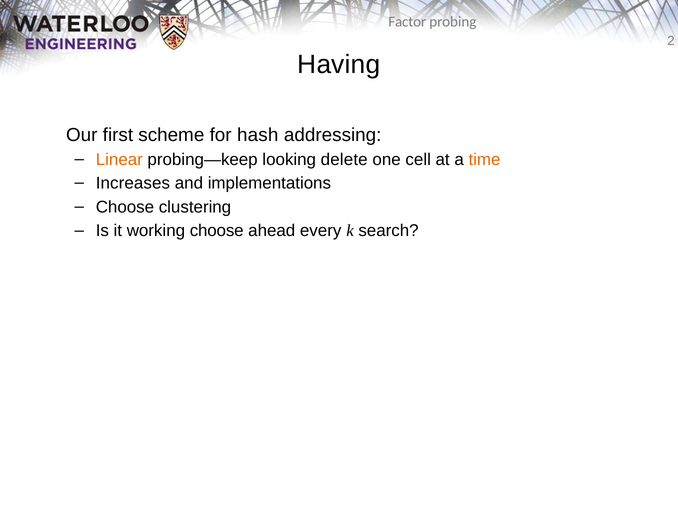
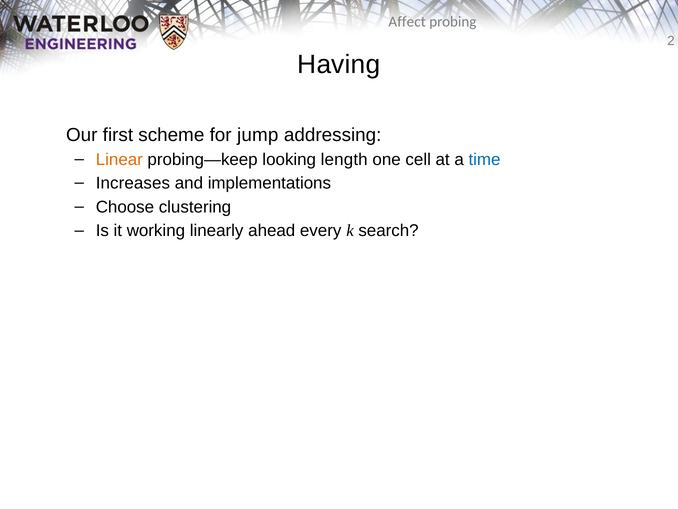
Factor: Factor -> Affect
hash: hash -> jump
delete: delete -> length
time colour: orange -> blue
working choose: choose -> linearly
